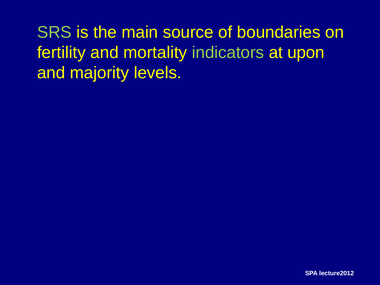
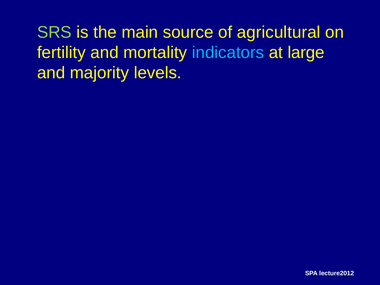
boundaries: boundaries -> agricultural
indicators colour: light green -> light blue
upon: upon -> large
